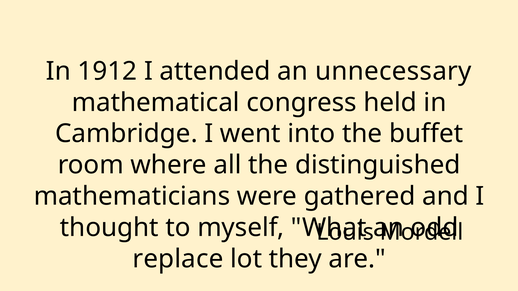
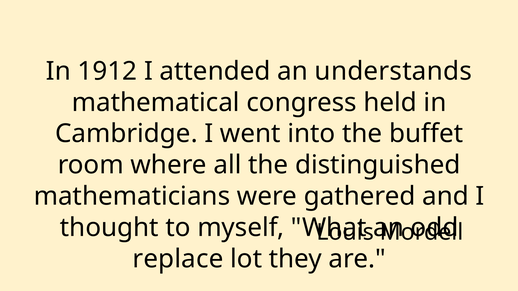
unnecessary: unnecessary -> understands
